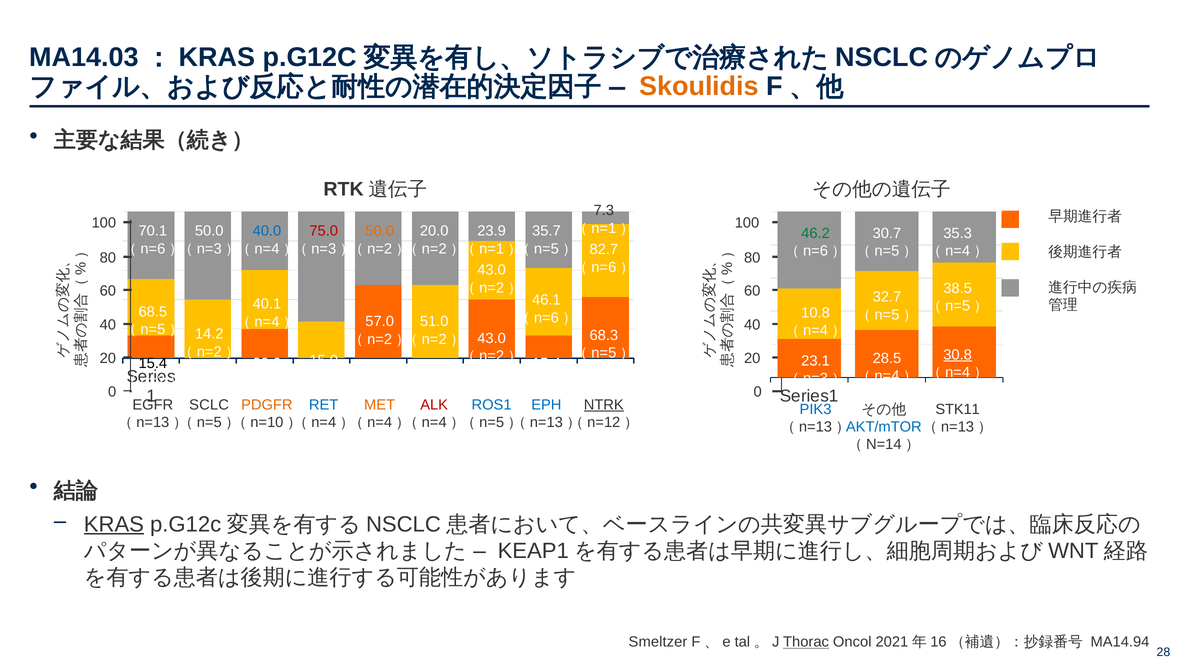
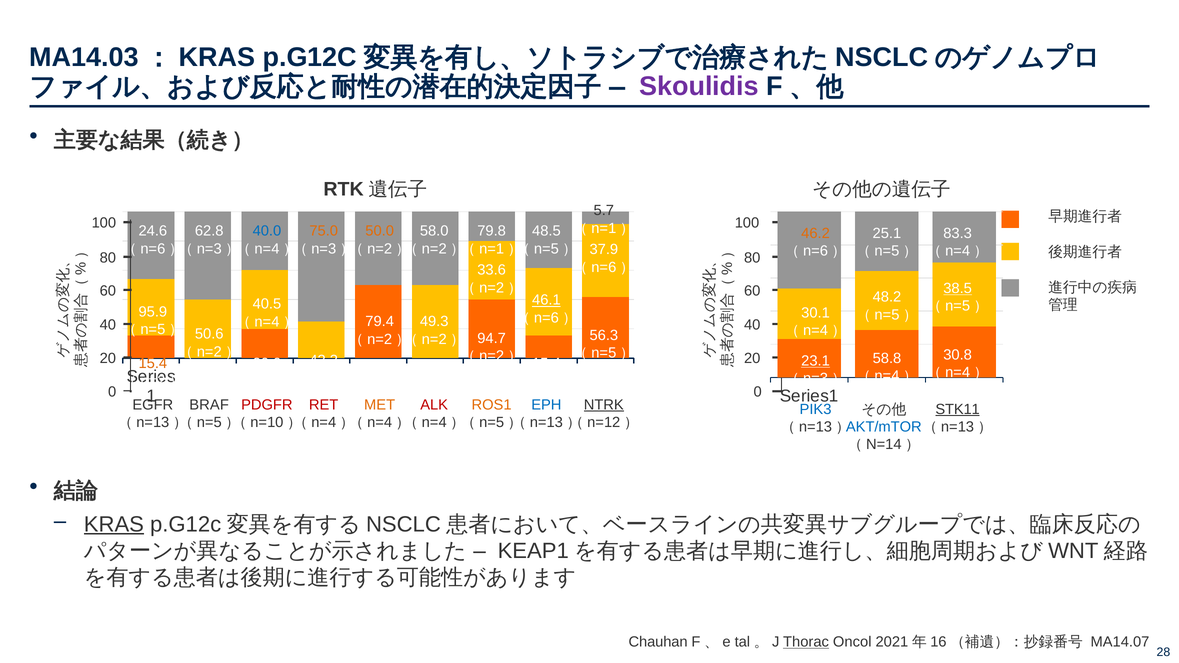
Skoulidis colour: orange -> purple
7.3: 7.3 -> 5.7
70.1: 70.1 -> 24.6
50.0 at (209, 231): 50.0 -> 62.8
75.0 colour: red -> orange
20.0 at (434, 231): 20.0 -> 58.0
23.9: 23.9 -> 79.8
35.7: 35.7 -> 48.5
46.2 colour: green -> orange
30.7: 30.7 -> 25.1
35.3: 35.3 -> 83.3
82.7: 82.7 -> 37.9
43.0 at (492, 270): 43.0 -> 33.6
38.5 underline: none -> present
32.7: 32.7 -> 48.2
46.1 underline: none -> present
40.1: 40.1 -> 40.5
68.5: 68.5 -> 95.9
10.8: 10.8 -> 30.1
57.0: 57.0 -> 79.4
51.0: 51.0 -> 49.3
14.2: 14.2 -> 50.6
68.3: 68.3 -> 56.3
43.0 at (492, 338): 43.0 -> 94.7
30.8 underline: present -> none
28.5: 28.5 -> 58.8
15.0: 15.0 -> 43.3
23.1 underline: none -> present
15.4 at (153, 364) colour: black -> orange
SCLC: SCLC -> BRAF
PDGFR colour: orange -> red
RET colour: blue -> red
ROS1 colour: blue -> orange
STK11 underline: none -> present
Smeltzer: Smeltzer -> Chauhan
MA14.94: MA14.94 -> MA14.07
